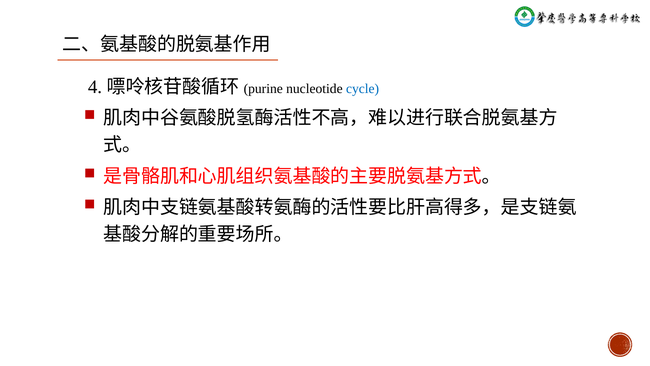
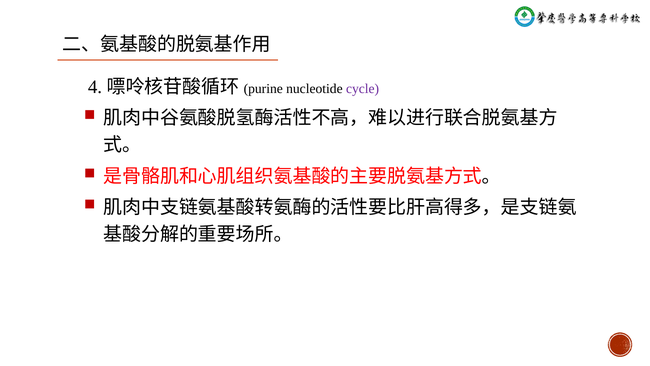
cycle colour: blue -> purple
